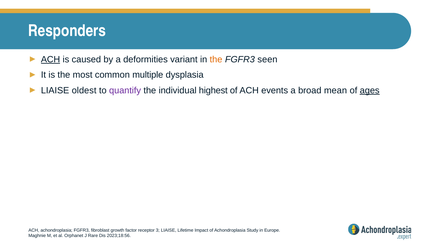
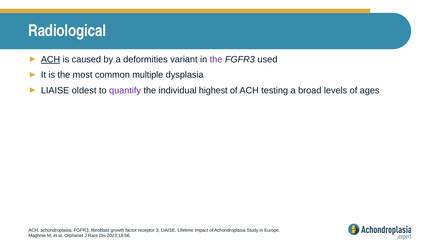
Responders: Responders -> Radiological
the at (216, 60) colour: orange -> purple
seen: seen -> used
events: events -> testing
mean: mean -> levels
ages underline: present -> none
